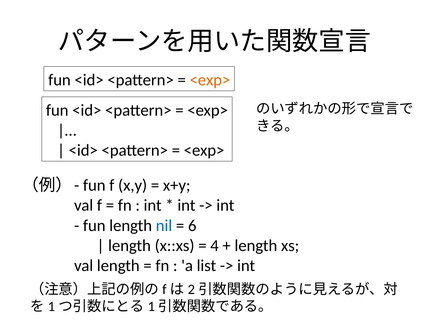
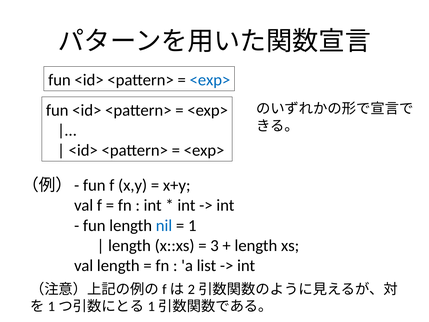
<exp> at (210, 80) colour: orange -> blue
6: 6 -> 1
4: 4 -> 3
